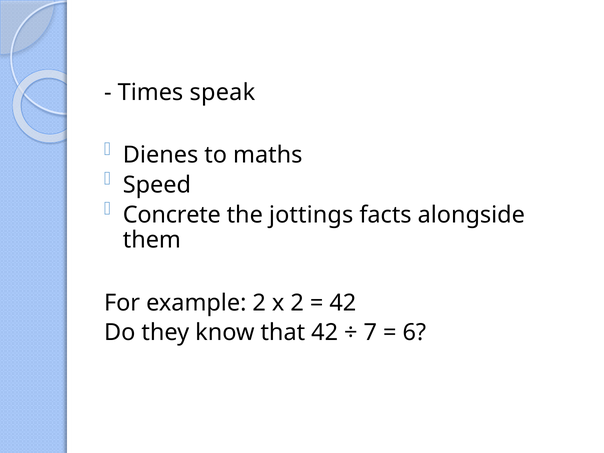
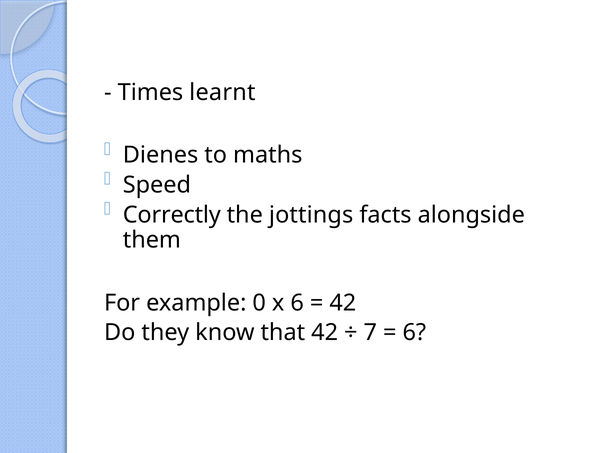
speak: speak -> learnt
Concrete: Concrete -> Correctly
example 2: 2 -> 0
x 2: 2 -> 6
